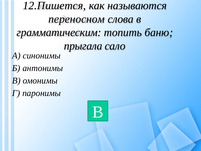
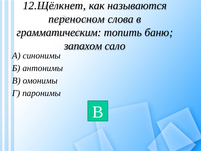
12.Пишется: 12.Пишется -> 12.Щёлкнет
прыгала: прыгала -> запахом
